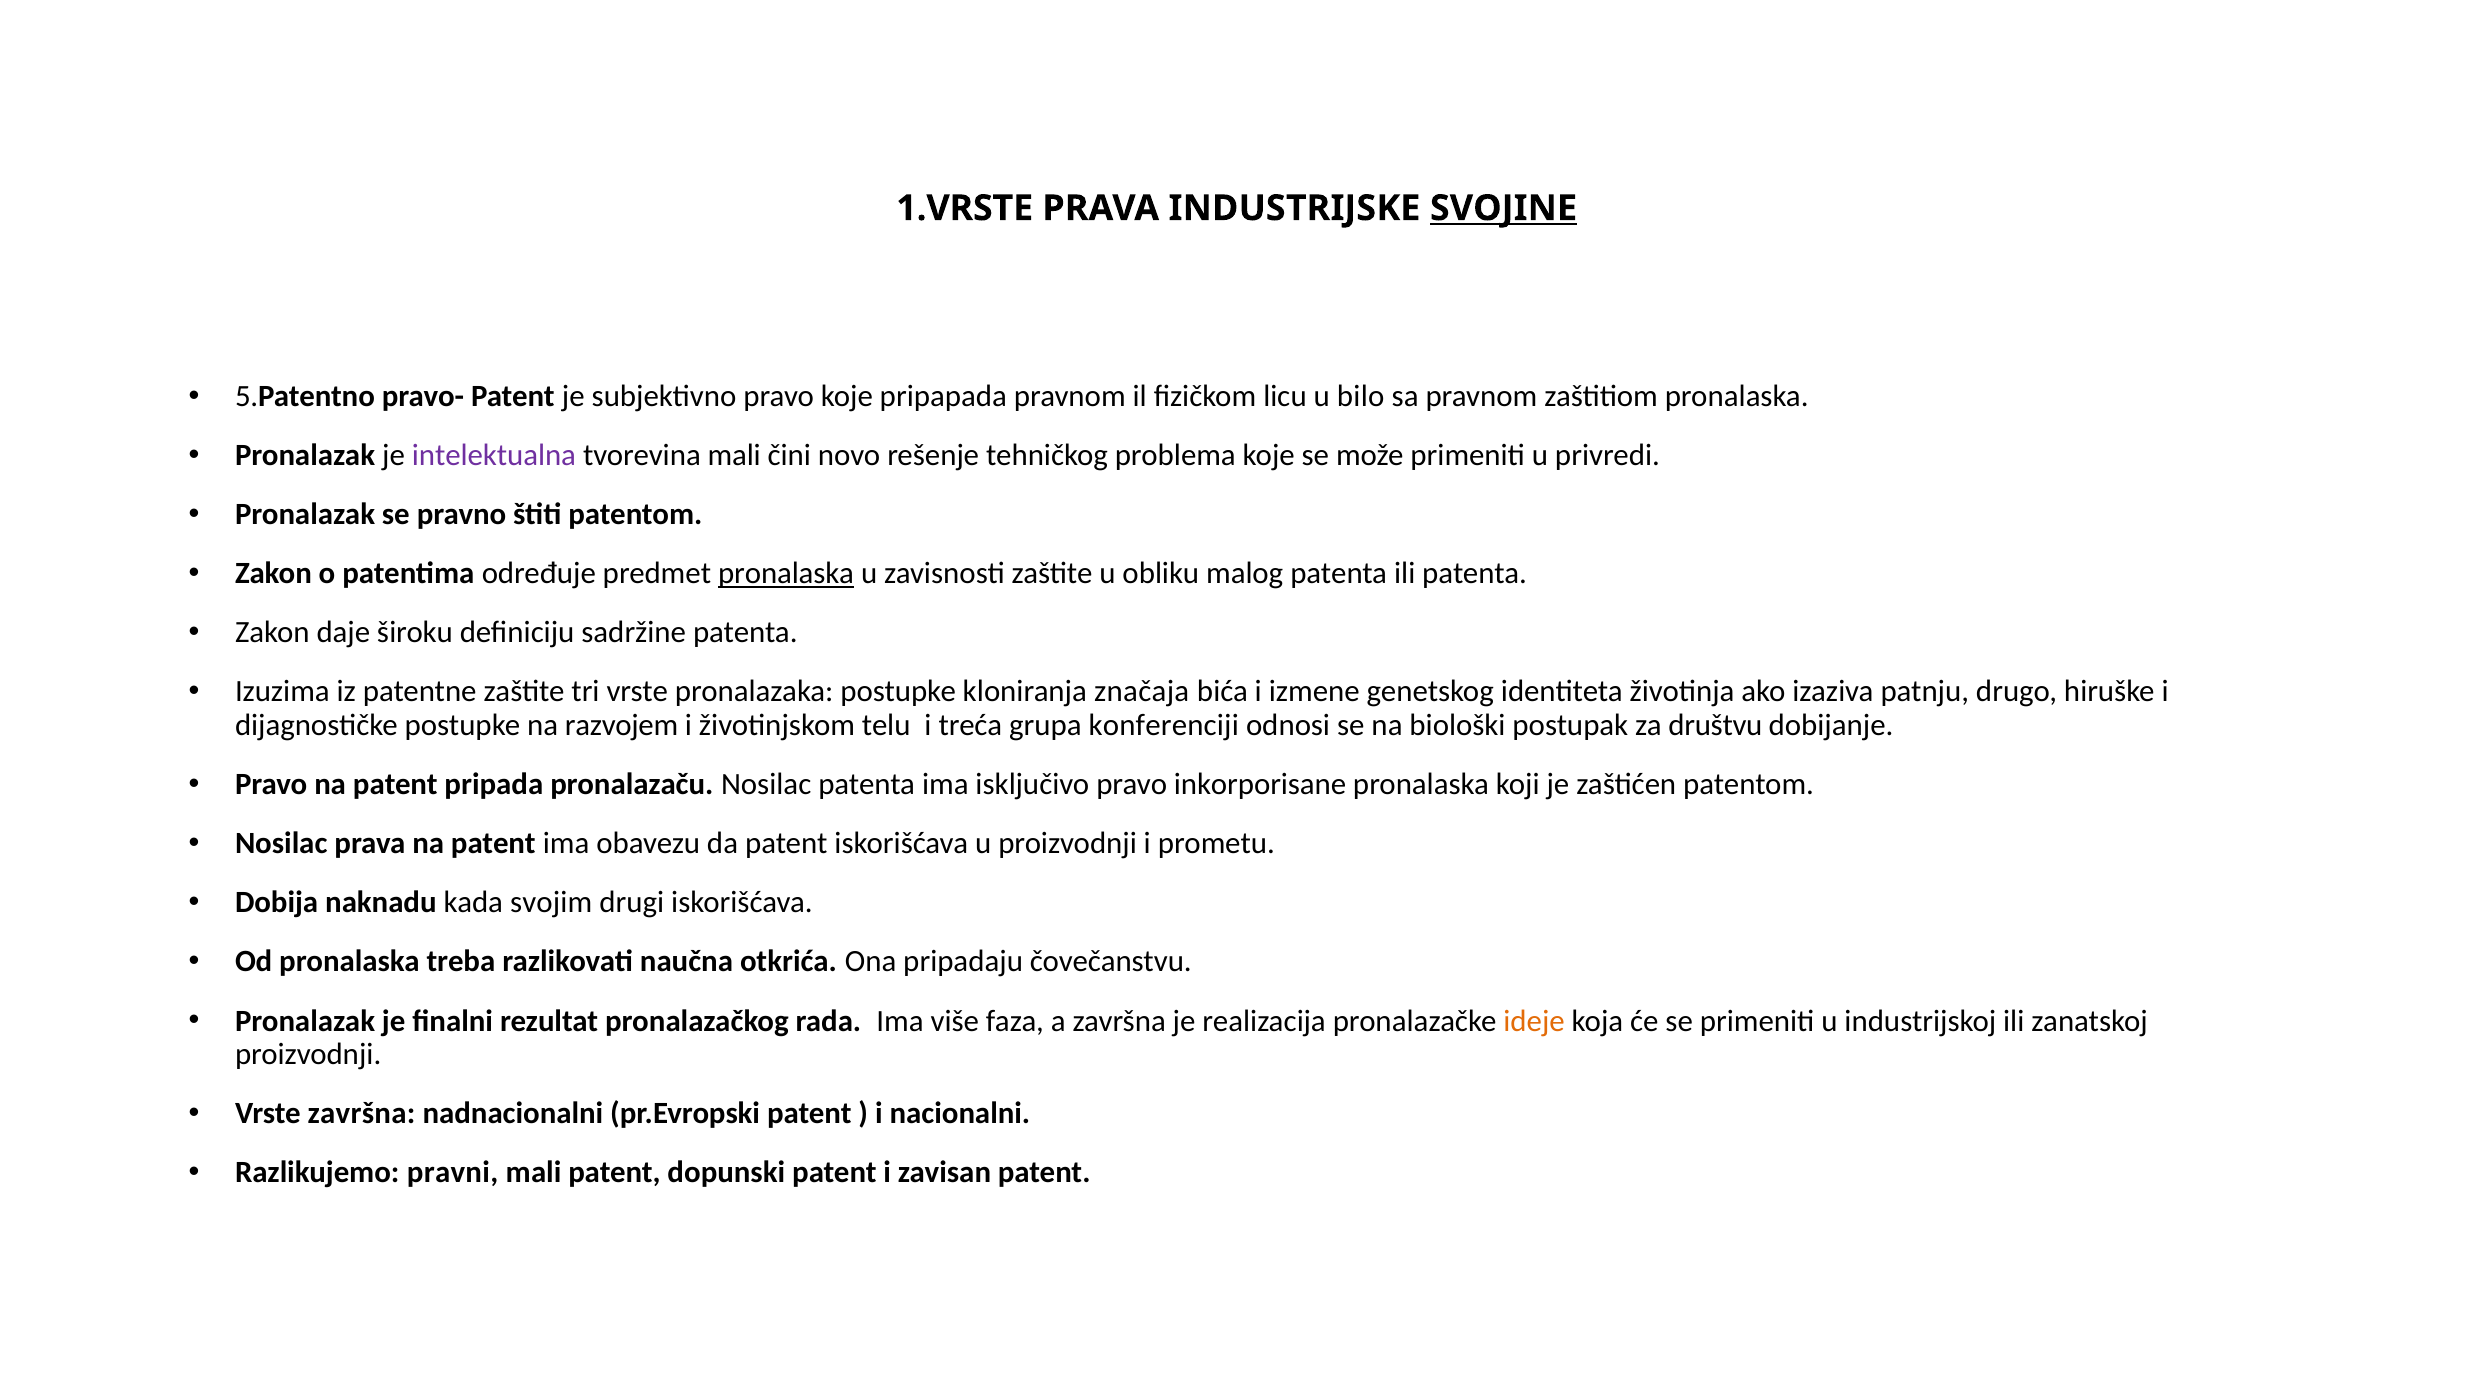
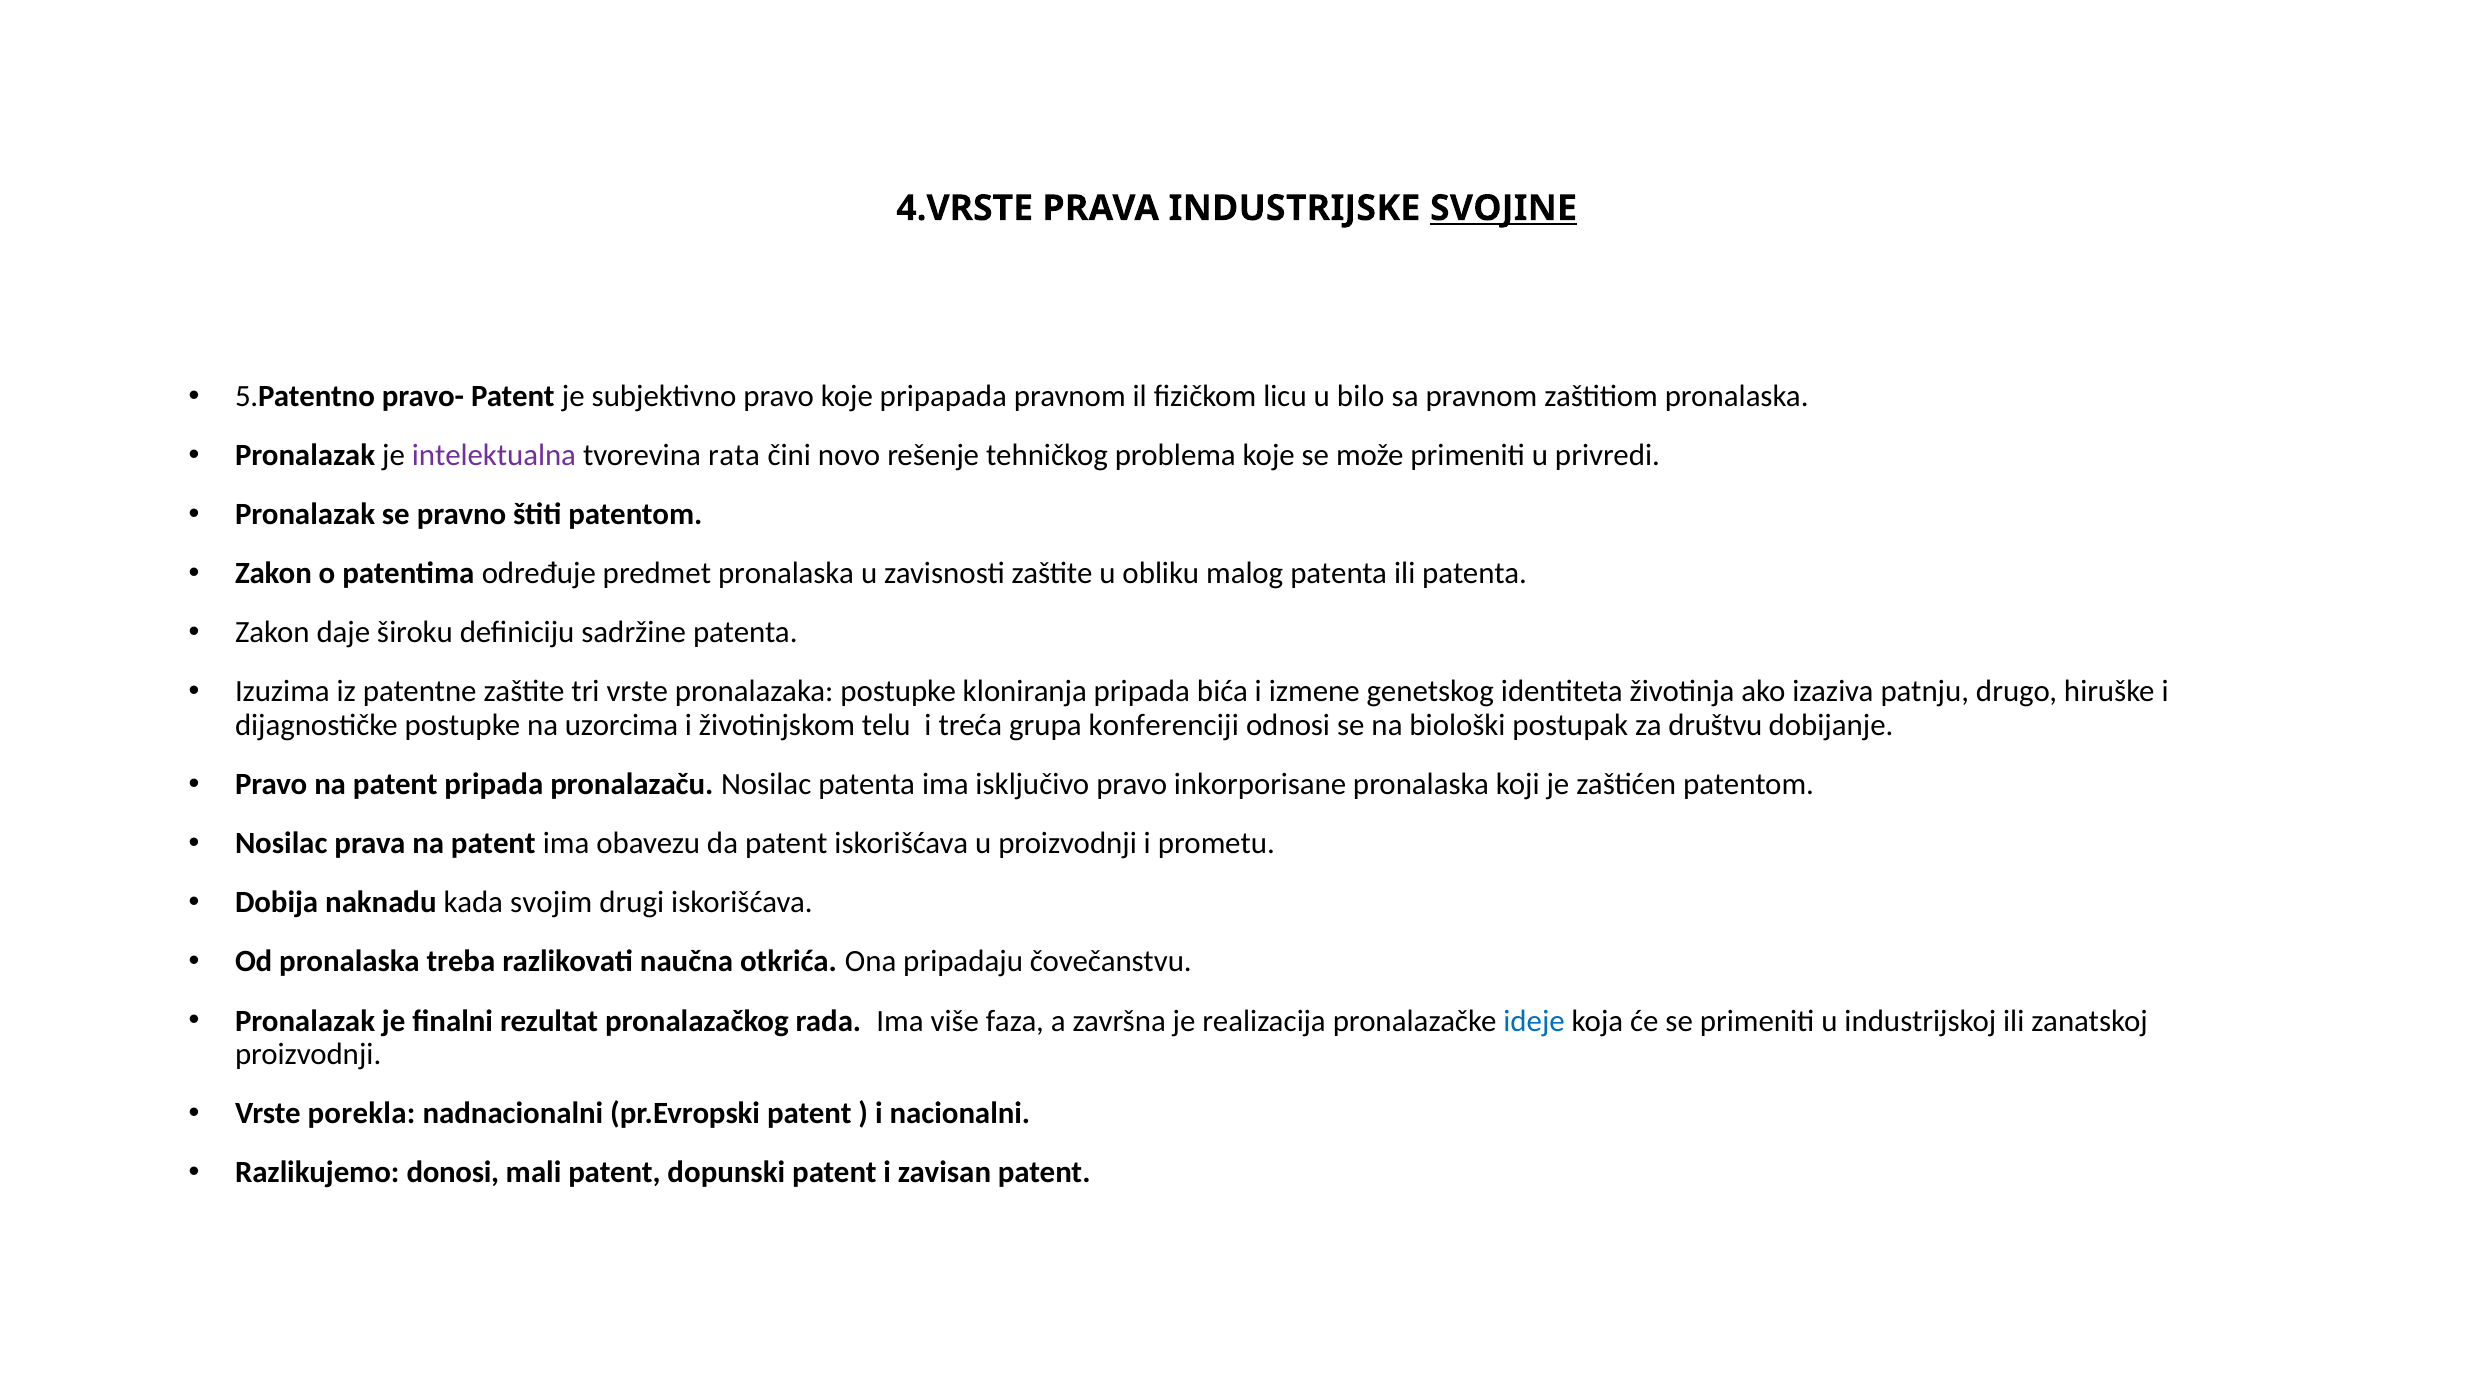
1.VRSTE: 1.VRSTE -> 4.VRSTE
tvorevina mali: mali -> rata
pronalaska at (786, 574) underline: present -> none
kloniranja značaja: značaja -> pripada
razvojem: razvojem -> uzorcima
ideje colour: orange -> blue
Vrste završna: završna -> porekla
pravni: pravni -> donosi
